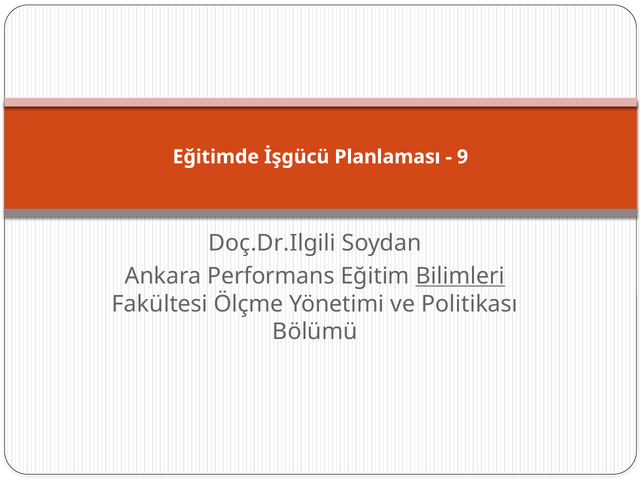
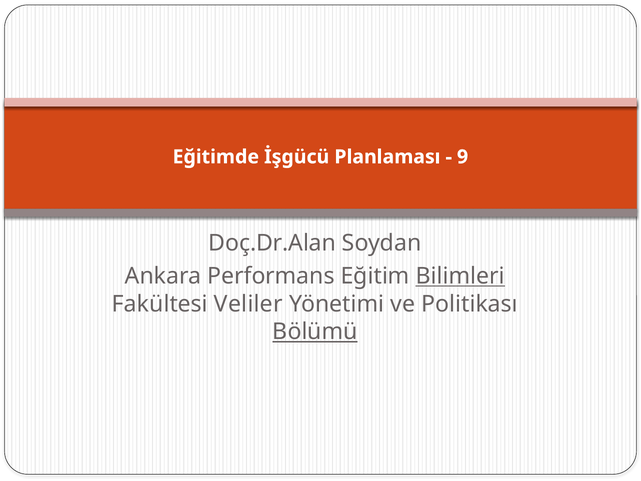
Doç.Dr.Ilgili: Doç.Dr.Ilgili -> Doç.Dr.Alan
Ölçme: Ölçme -> Veliler
Bölümü underline: none -> present
